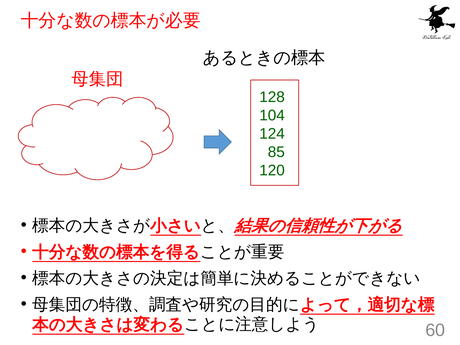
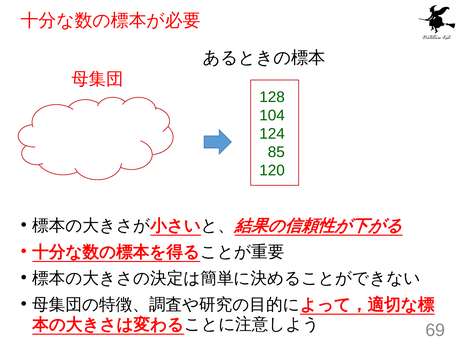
60: 60 -> 69
